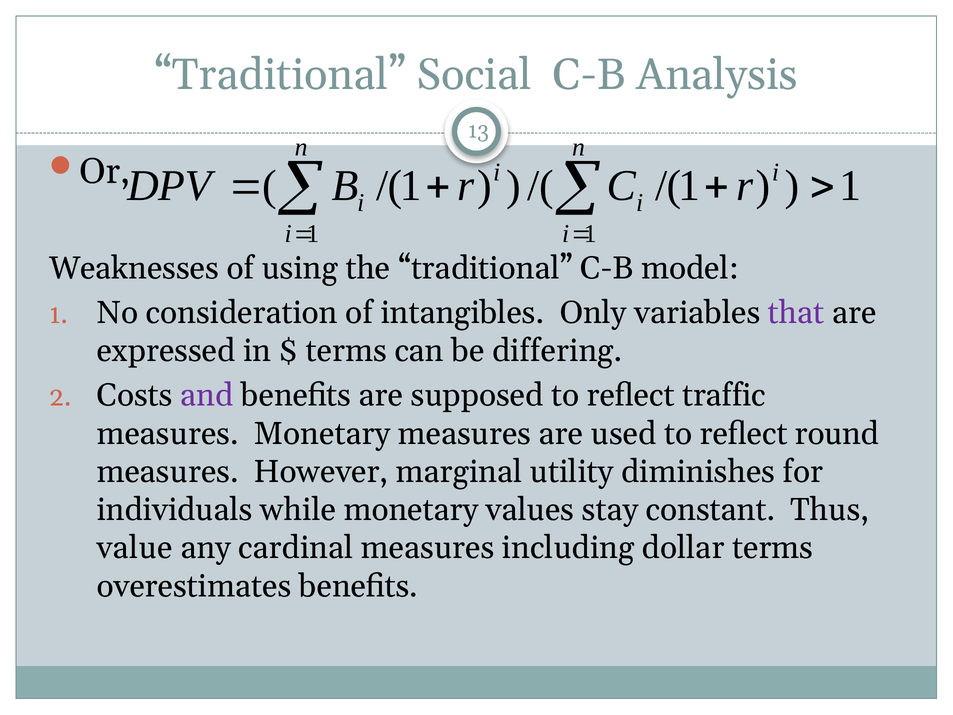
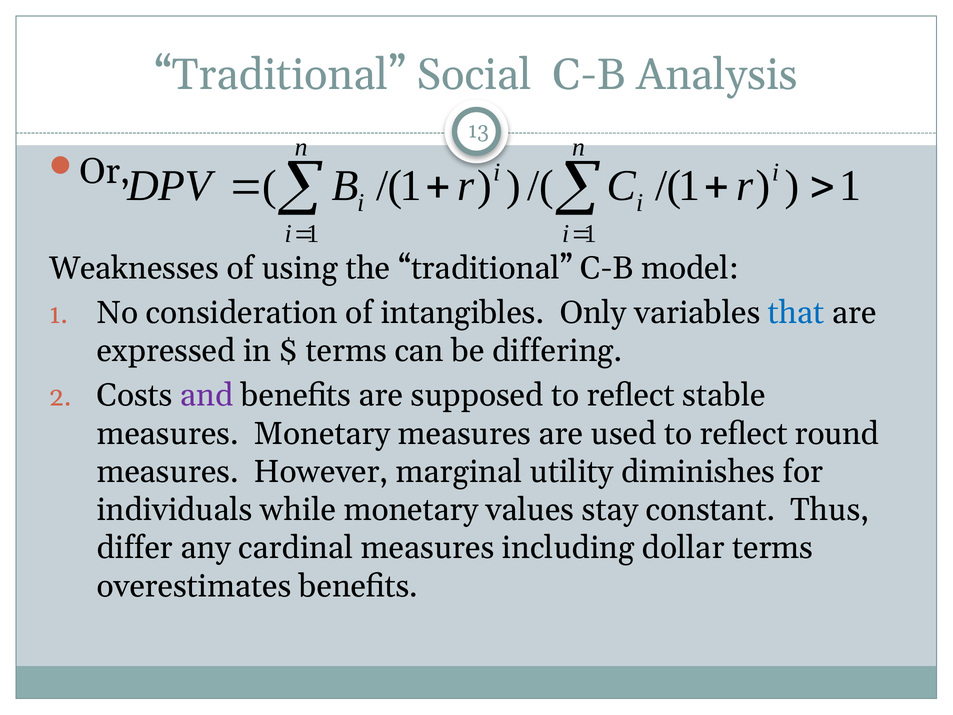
that colour: purple -> blue
traffic: traffic -> stable
value: value -> differ
